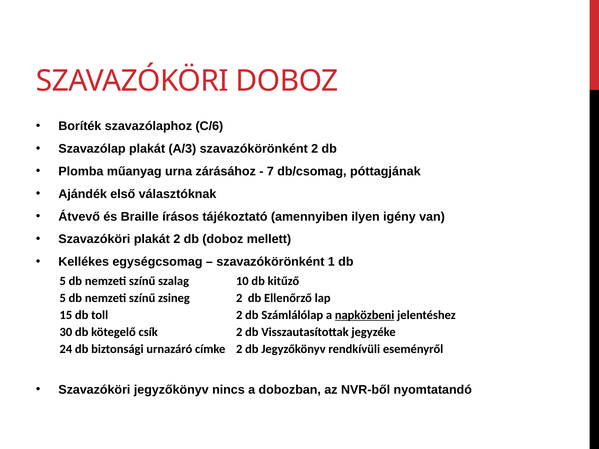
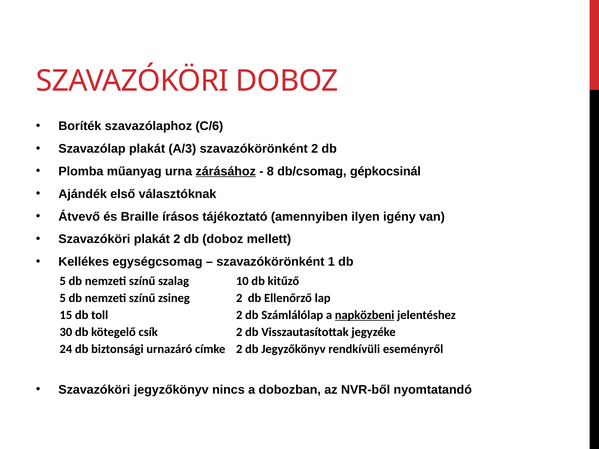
zárásához underline: none -> present
7: 7 -> 8
póttagjának: póttagjának -> gépkocsinál
